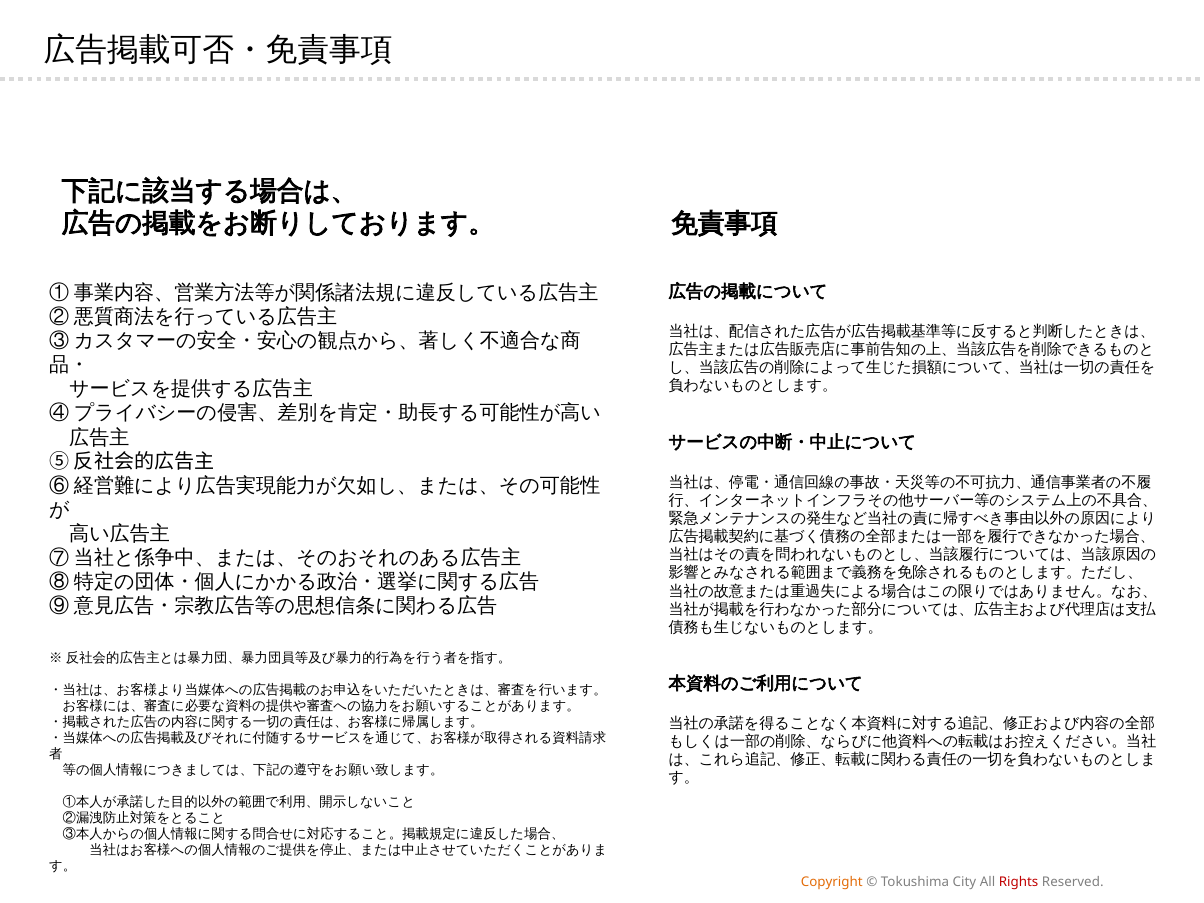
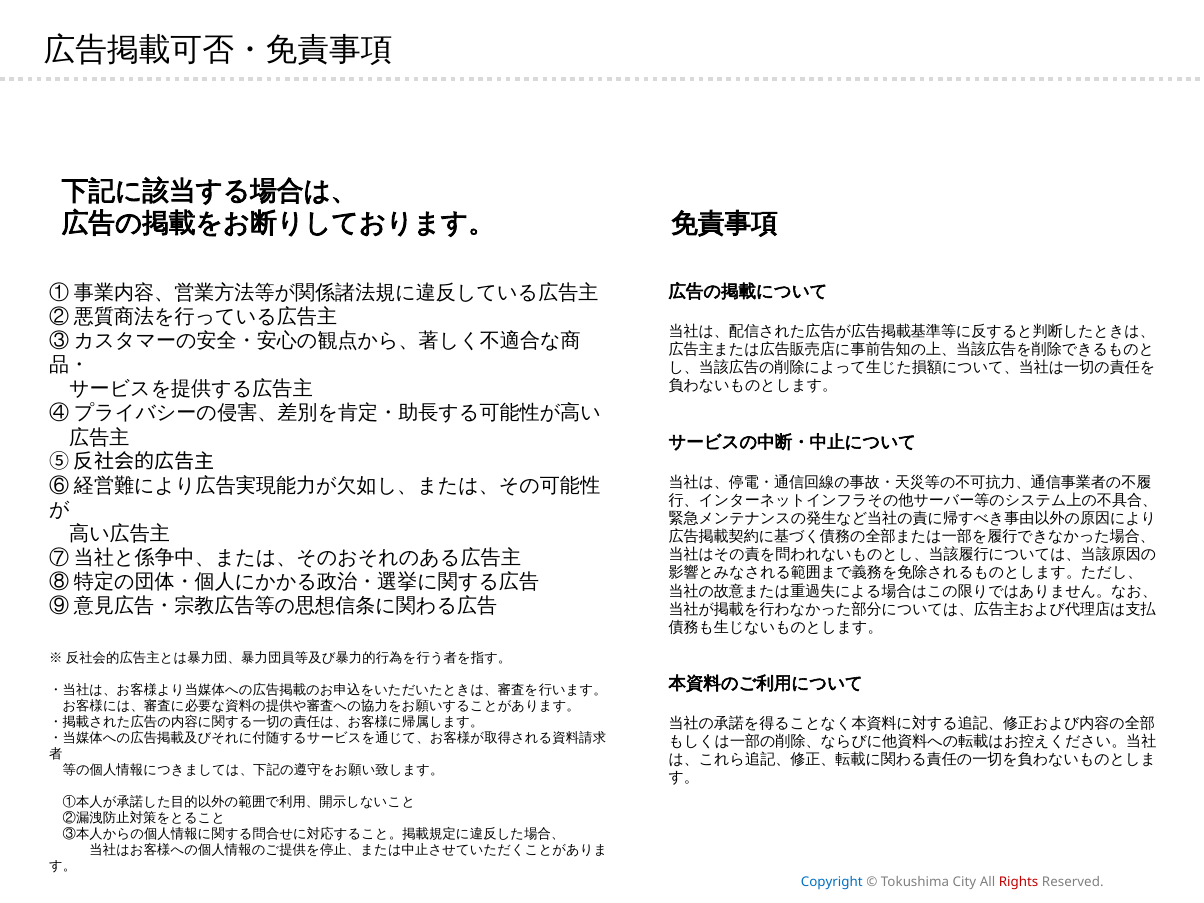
Copyright colour: orange -> blue
